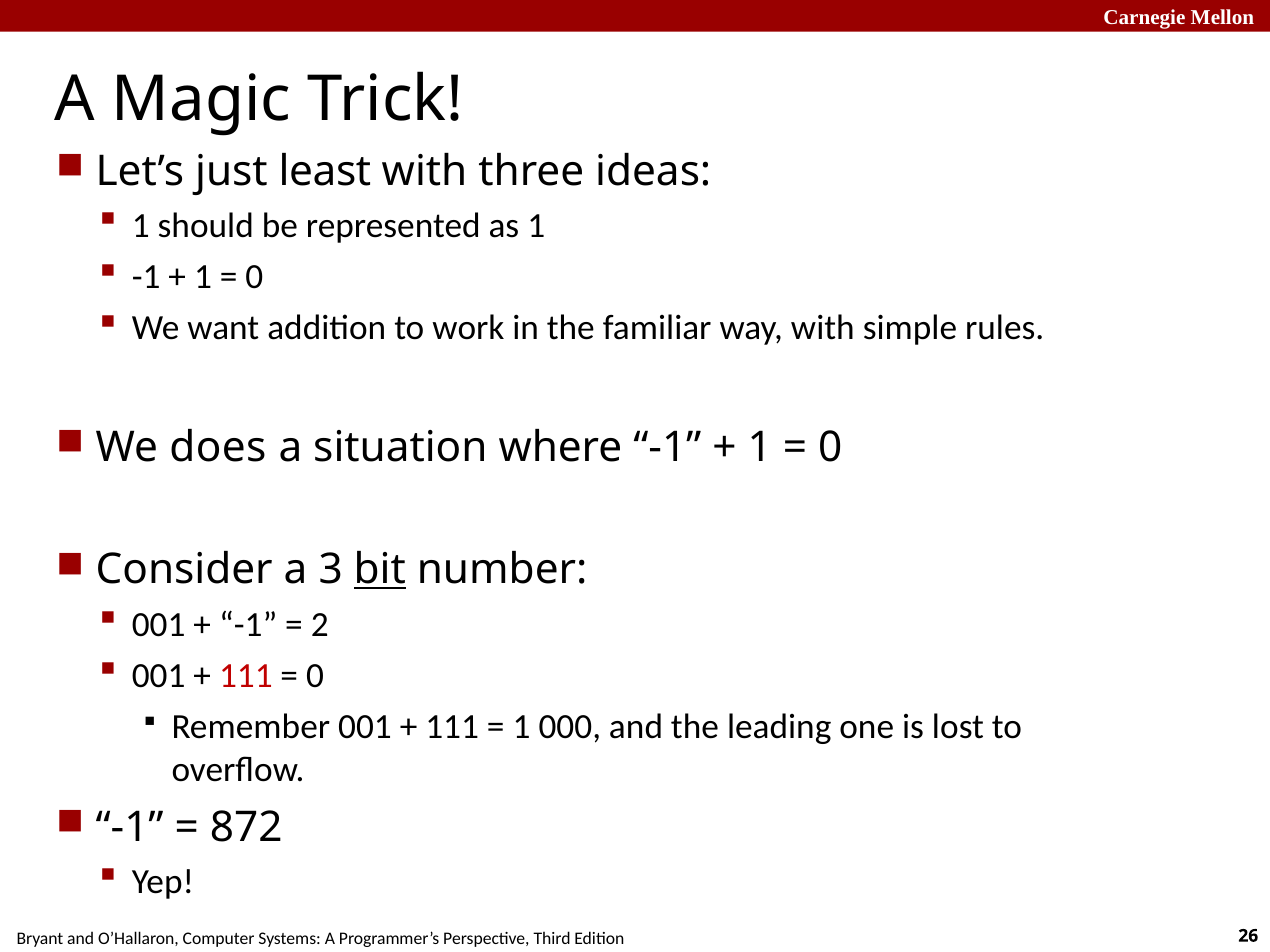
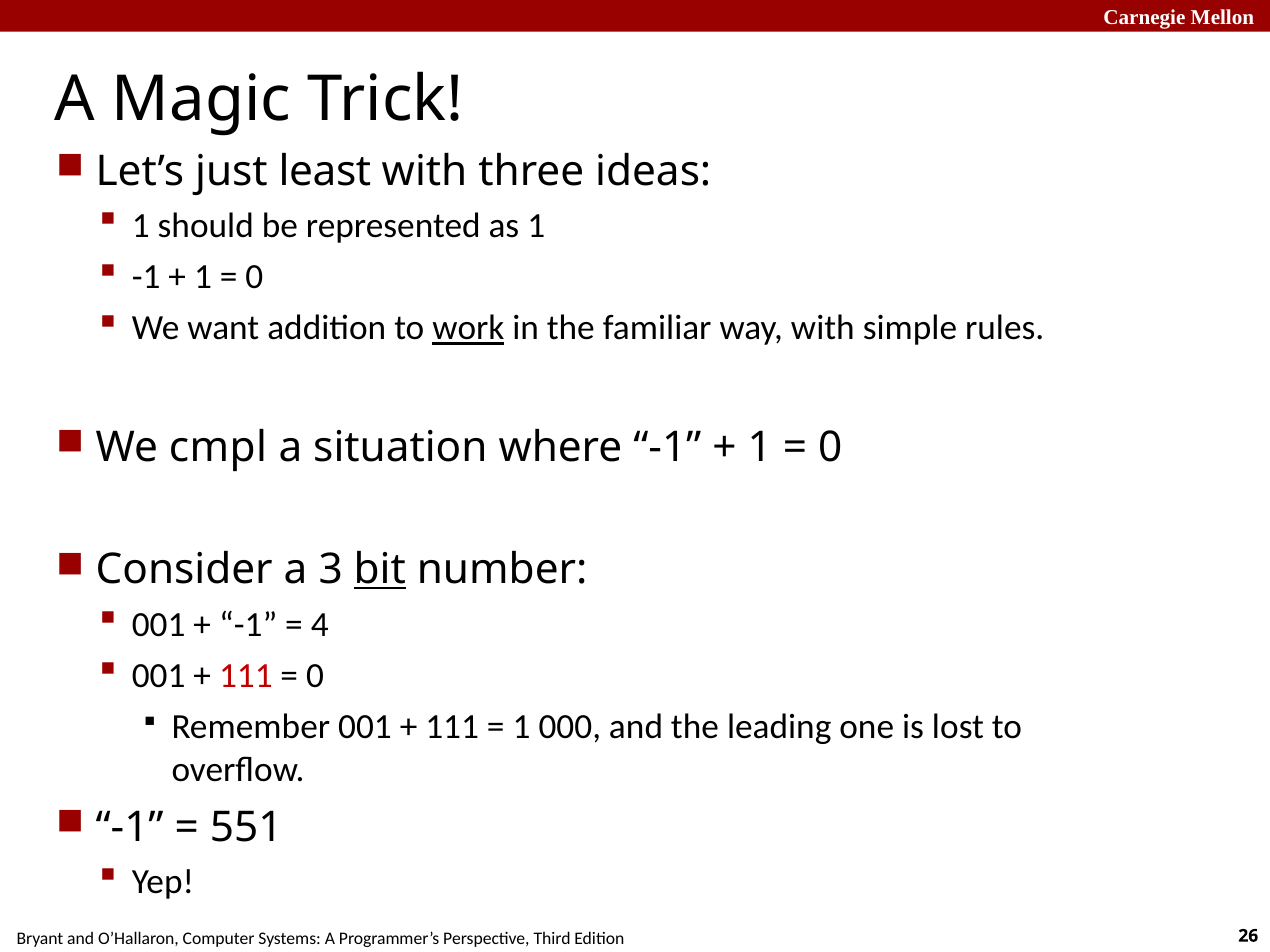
work underline: none -> present
does: does -> cmpl
2: 2 -> 4
872: 872 -> 551
